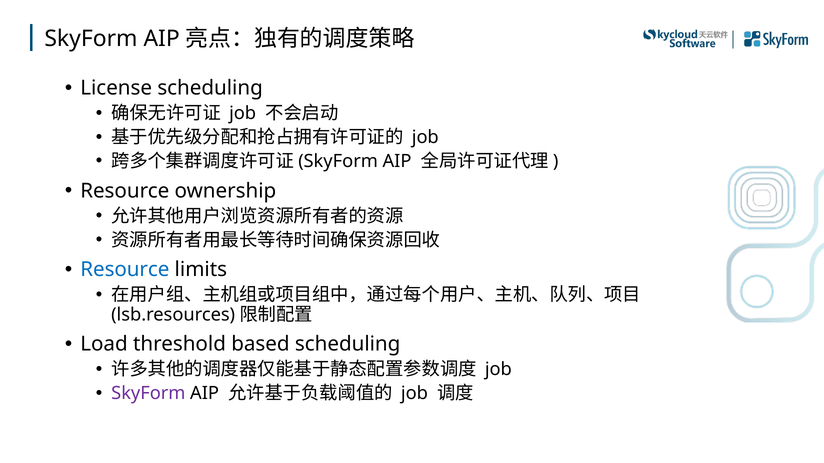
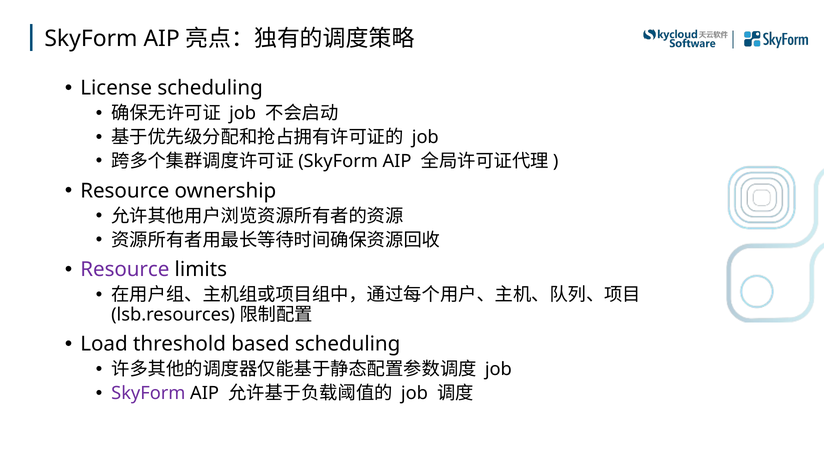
Resource at (125, 270) colour: blue -> purple
